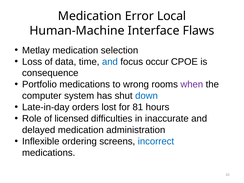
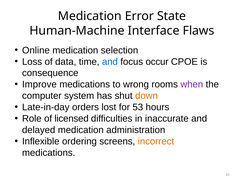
Local: Local -> State
Metlay: Metlay -> Online
Portfolio: Portfolio -> Improve
down colour: blue -> orange
81: 81 -> 53
incorrect colour: blue -> orange
